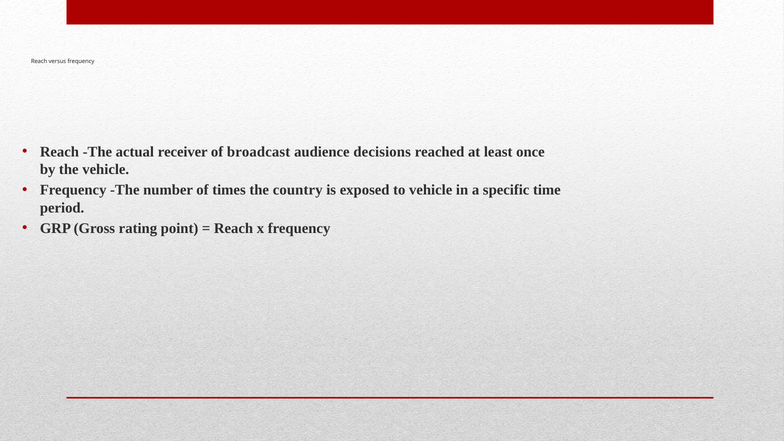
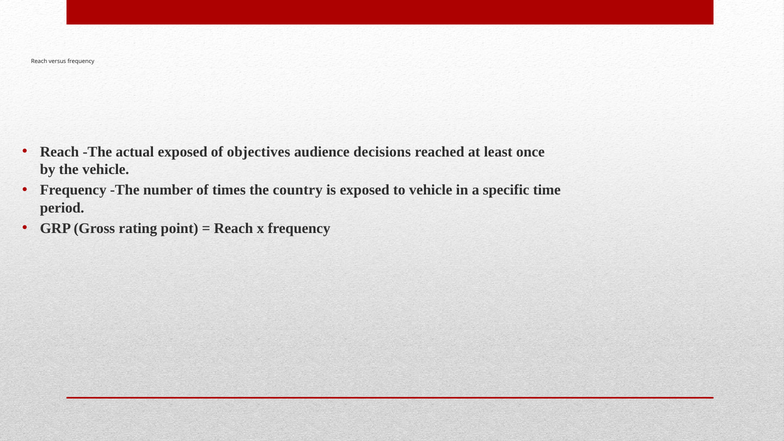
actual receiver: receiver -> exposed
broadcast: broadcast -> objectives
